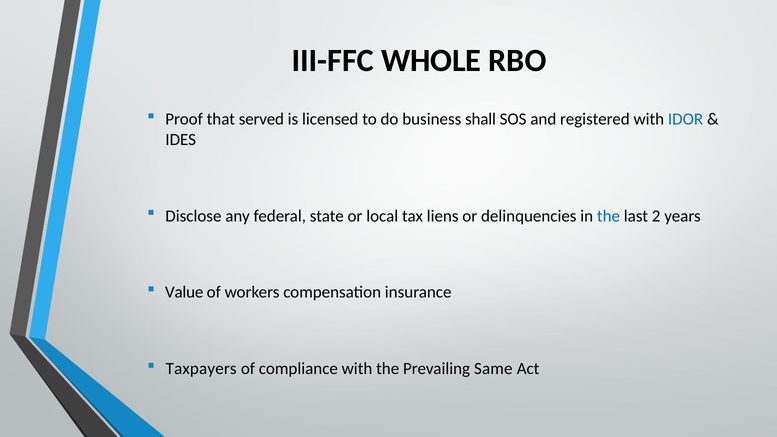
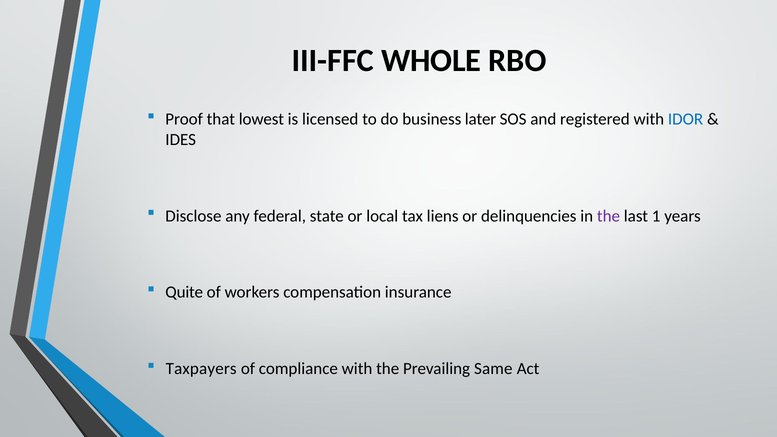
served: served -> lowest
shall: shall -> later
the at (608, 216) colour: blue -> purple
2: 2 -> 1
Value: Value -> Quite
